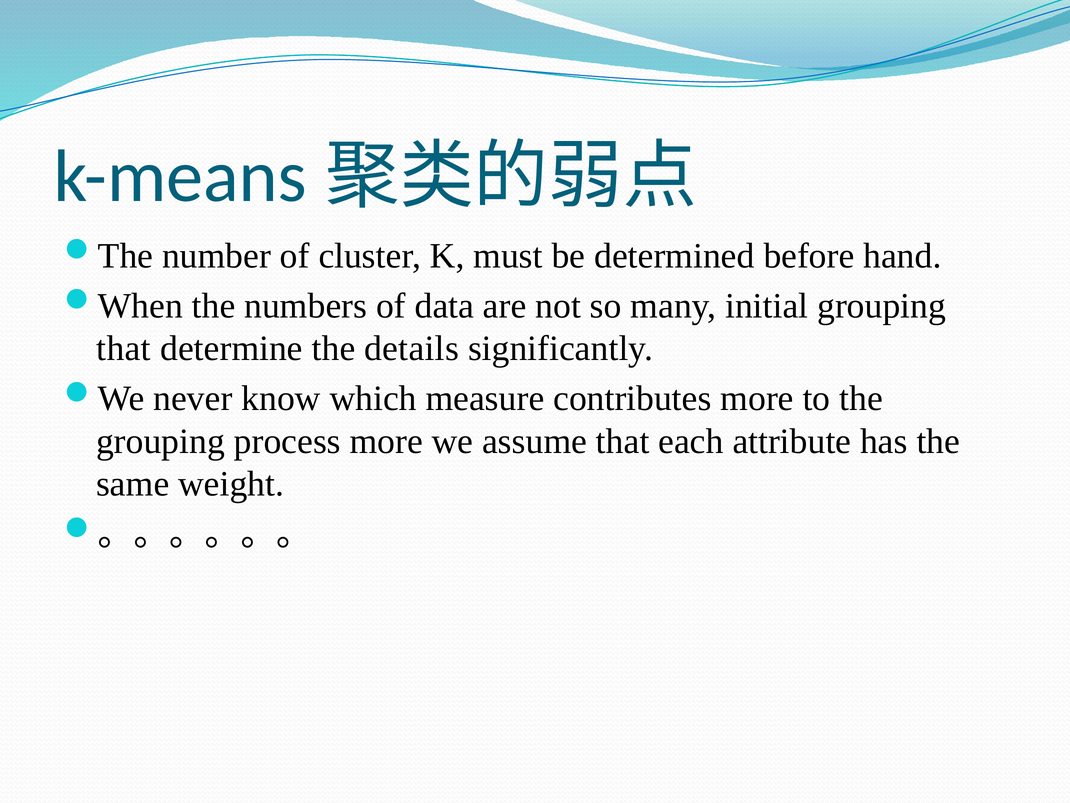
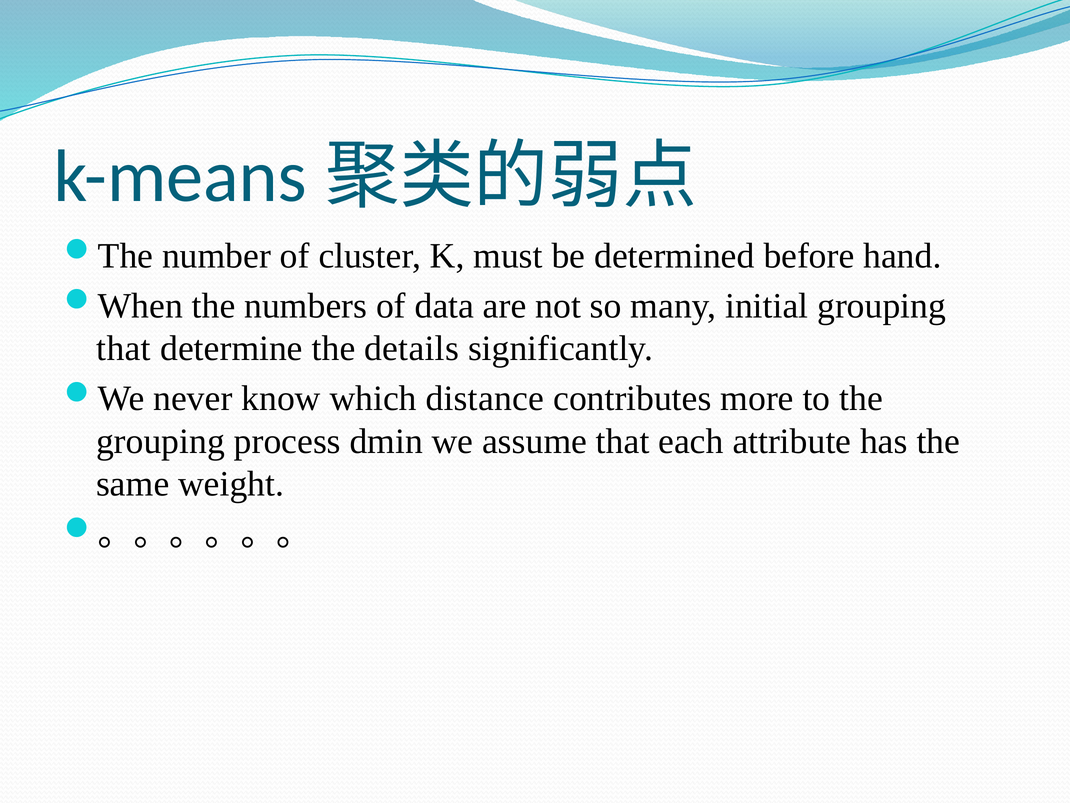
measure: measure -> distance
process more: more -> dmin
